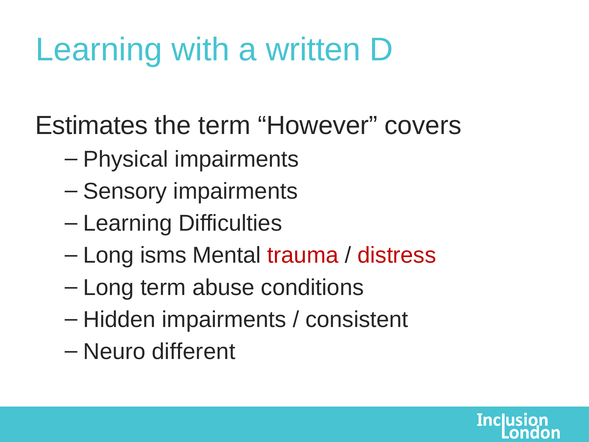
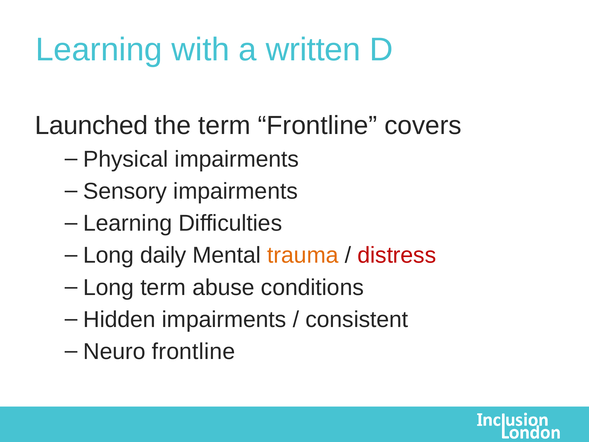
Estimates: Estimates -> Launched
term However: However -> Frontline
isms: isms -> daily
trauma colour: red -> orange
Neuro different: different -> frontline
